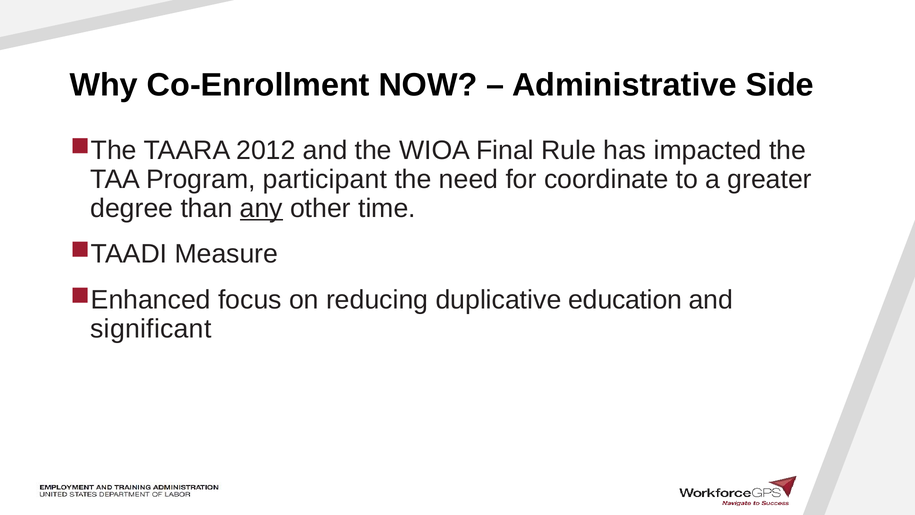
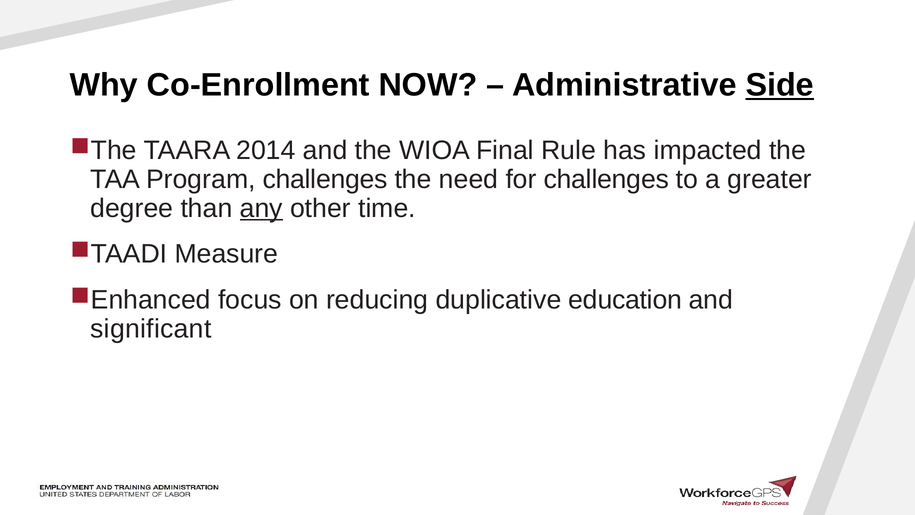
Side underline: none -> present
2012: 2012 -> 2014
Program participant: participant -> challenges
for coordinate: coordinate -> challenges
